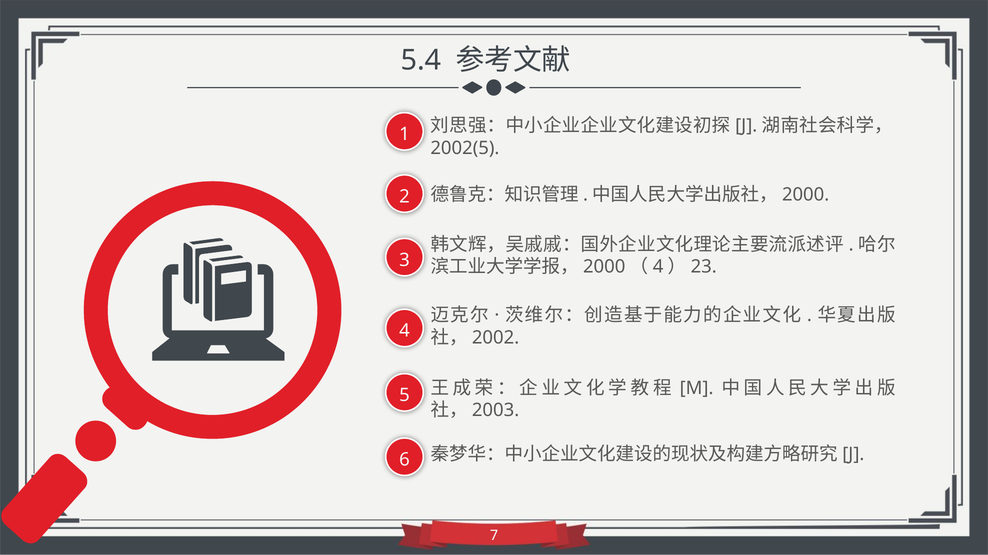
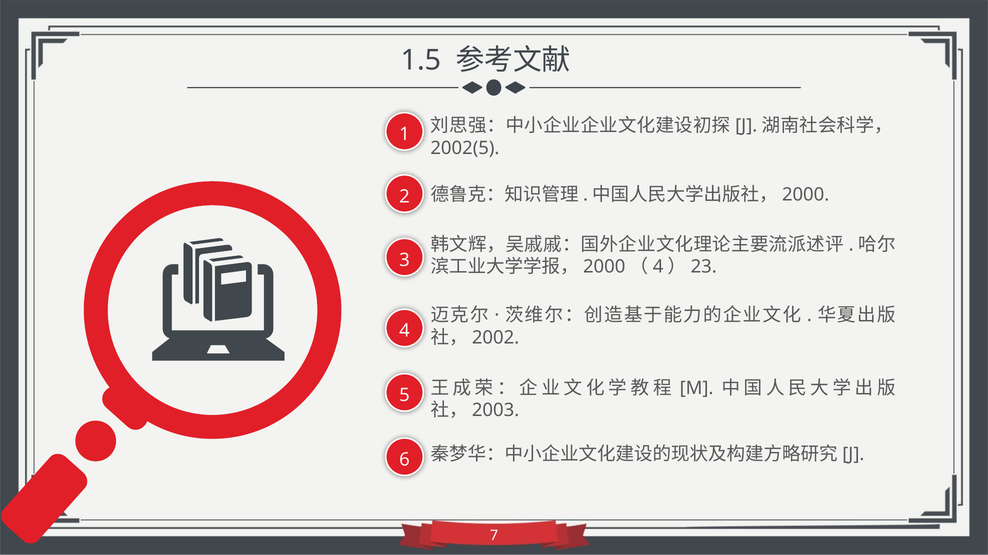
5.4: 5.4 -> 1.5
